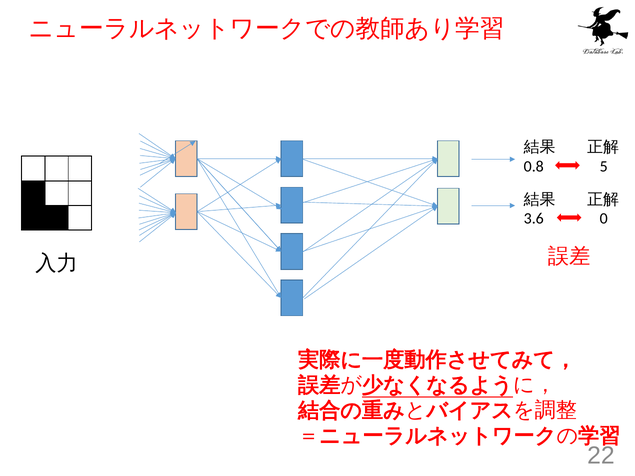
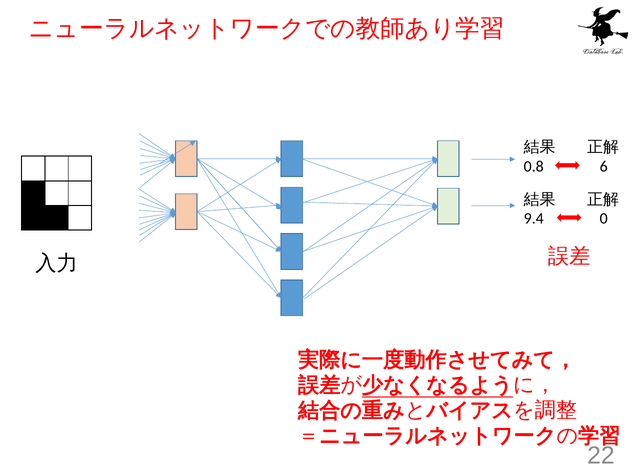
5: 5 -> 6
3.6: 3.6 -> 9.4
